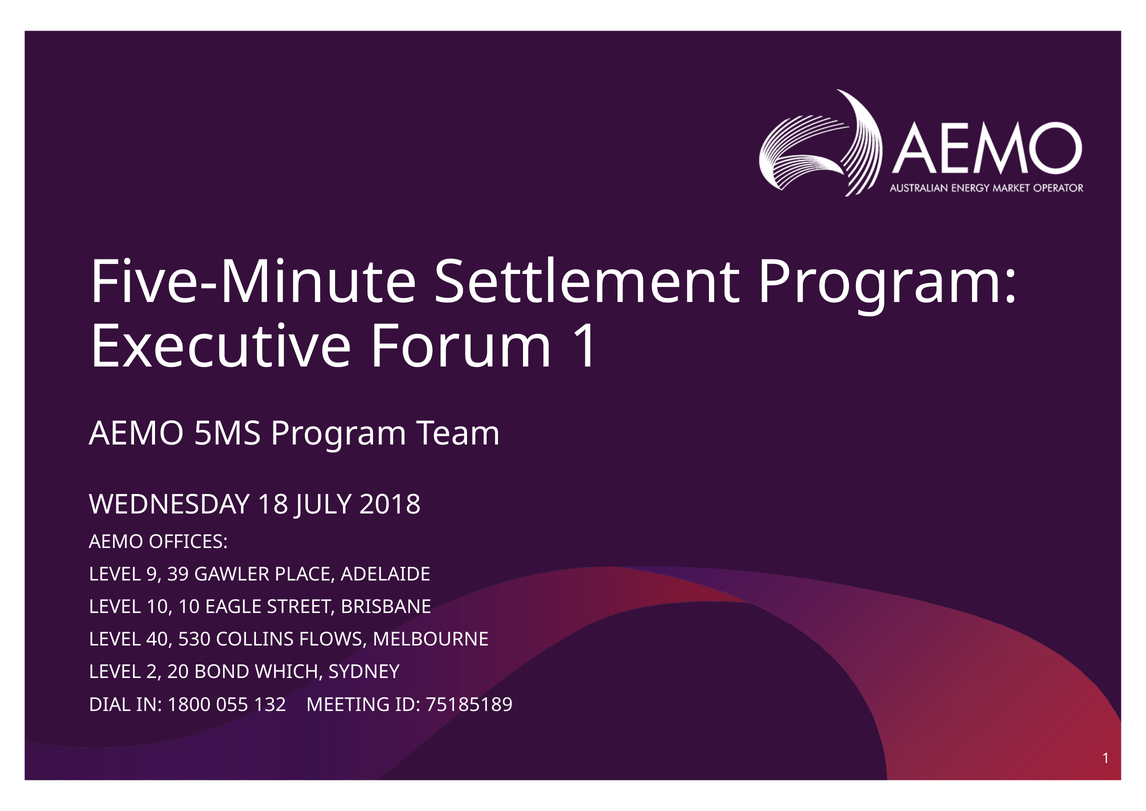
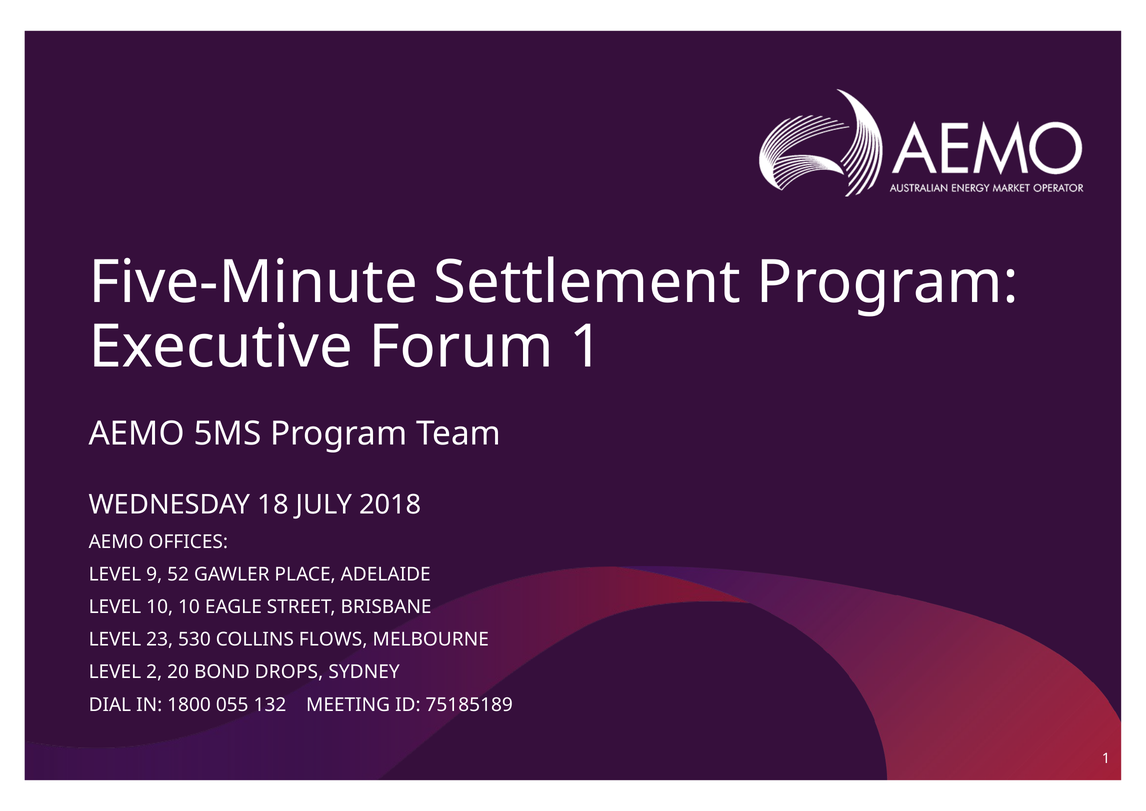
39: 39 -> 52
40: 40 -> 23
WHICH: WHICH -> DROPS
